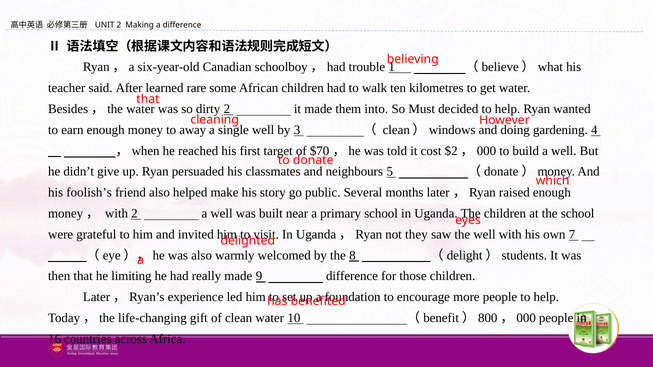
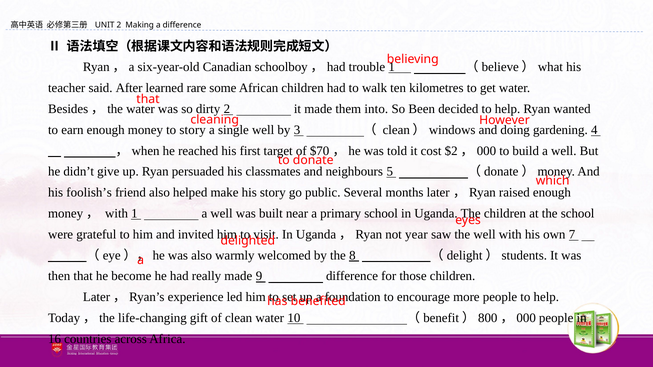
Must: Must -> Been
to away: away -> story
with 2: 2 -> 1
they: they -> year
limiting: limiting -> become
